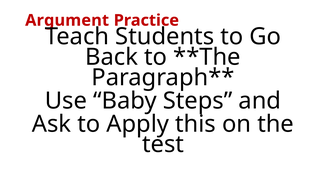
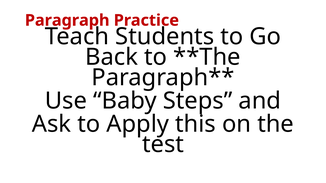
Argument: Argument -> Paragraph
